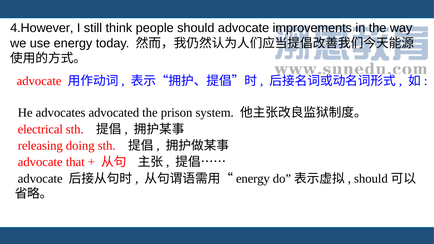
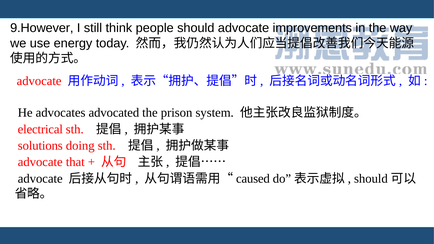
4.However: 4.However -> 9.However
releasing: releasing -> solutions
energy at (253, 179): energy -> caused
